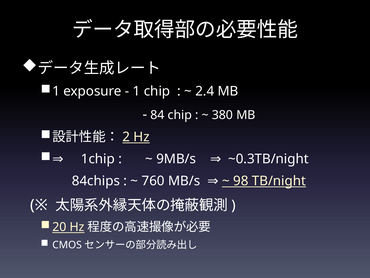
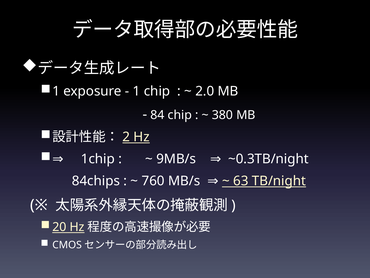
2.4: 2.4 -> 2.0
98: 98 -> 63
